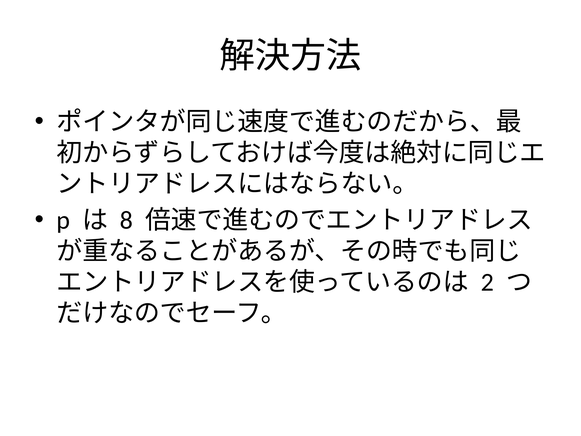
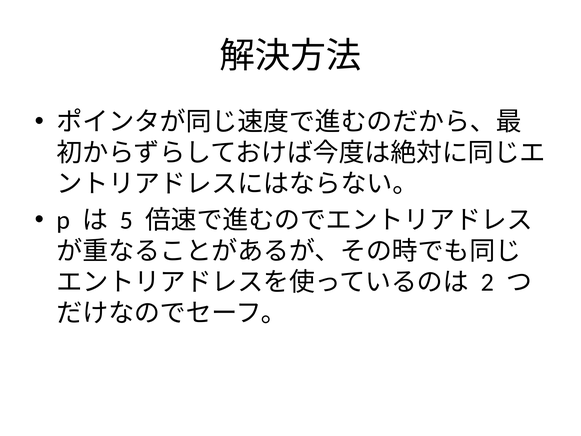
8: 8 -> 5
